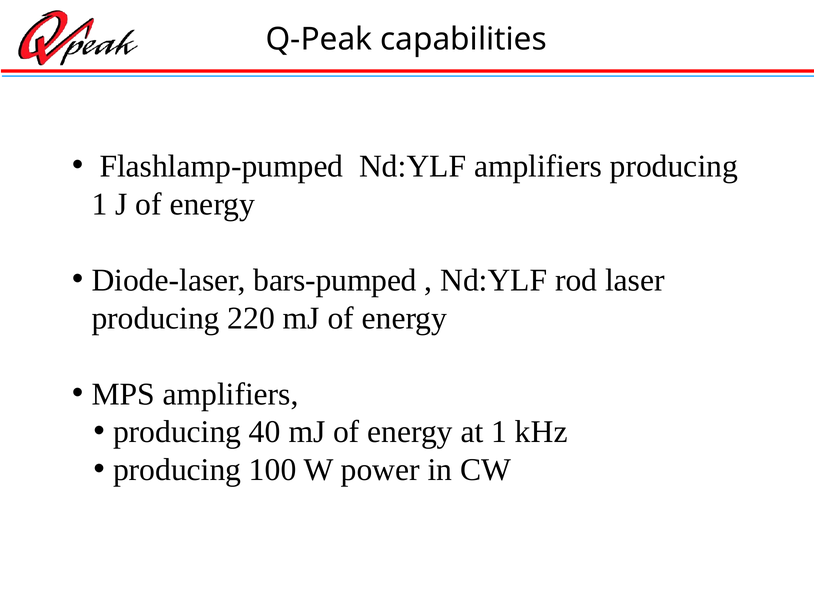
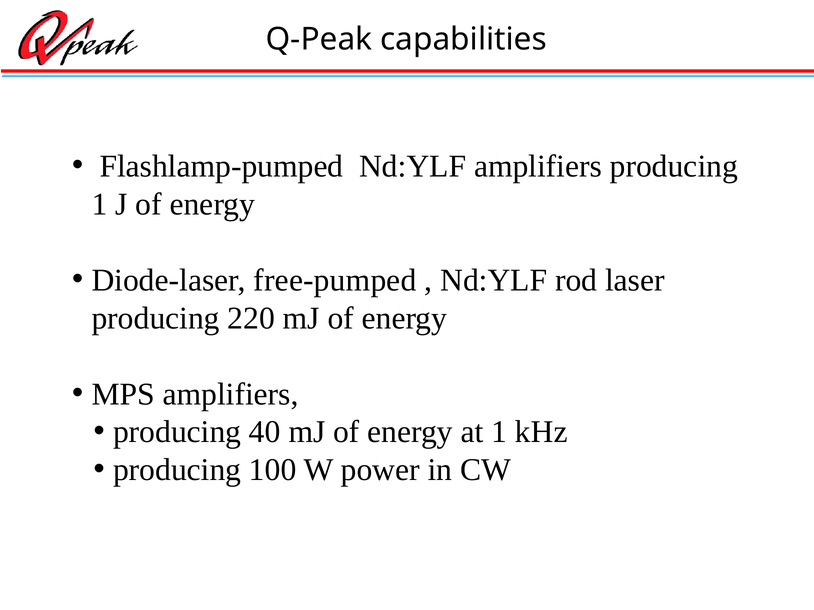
bars-pumped: bars-pumped -> free-pumped
